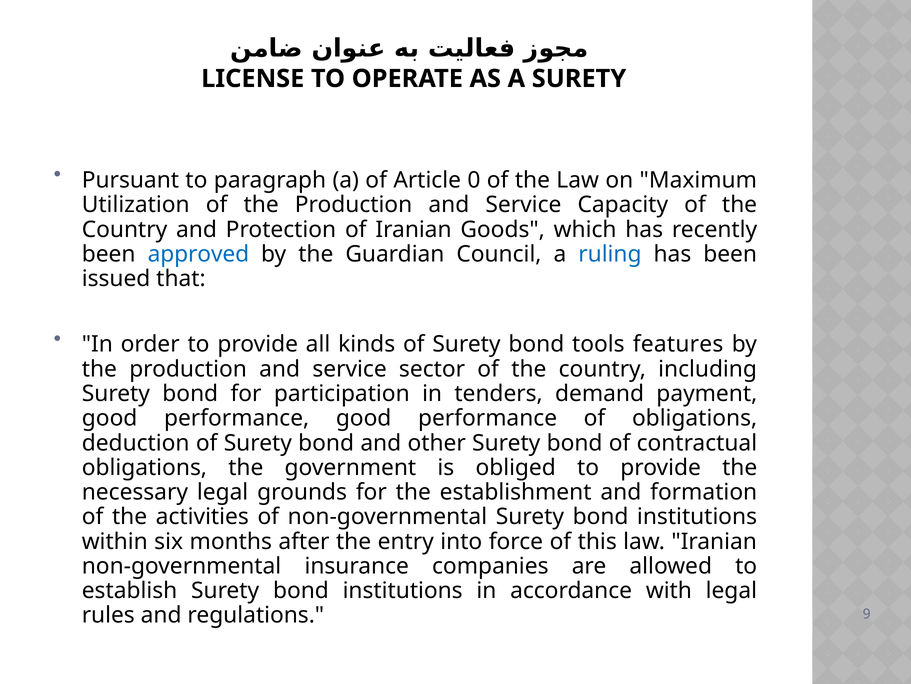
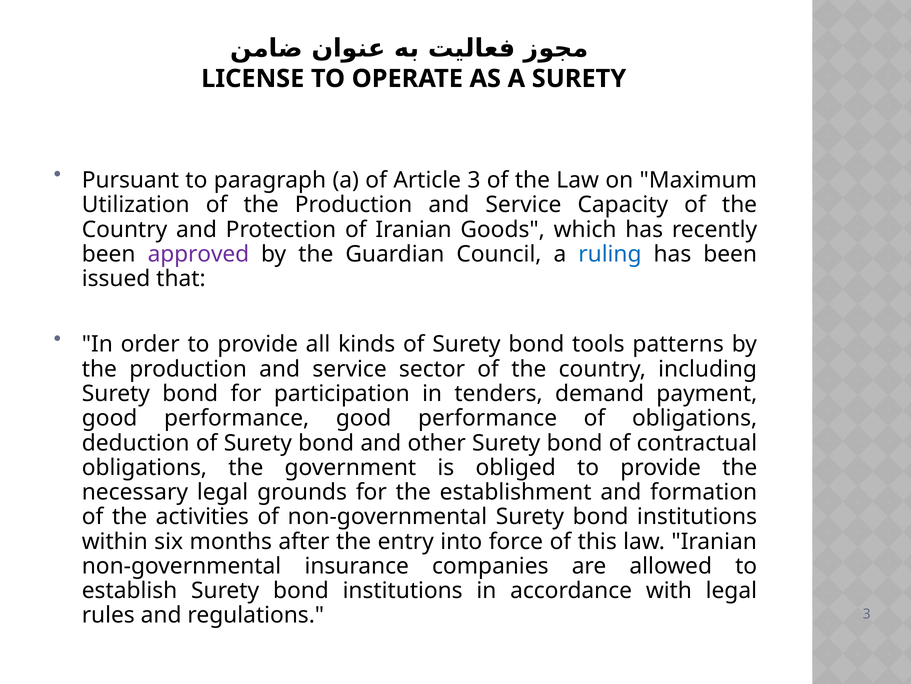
Article 0: 0 -> 3
approved colour: blue -> purple
features: features -> patterns
regulations 9: 9 -> 3
